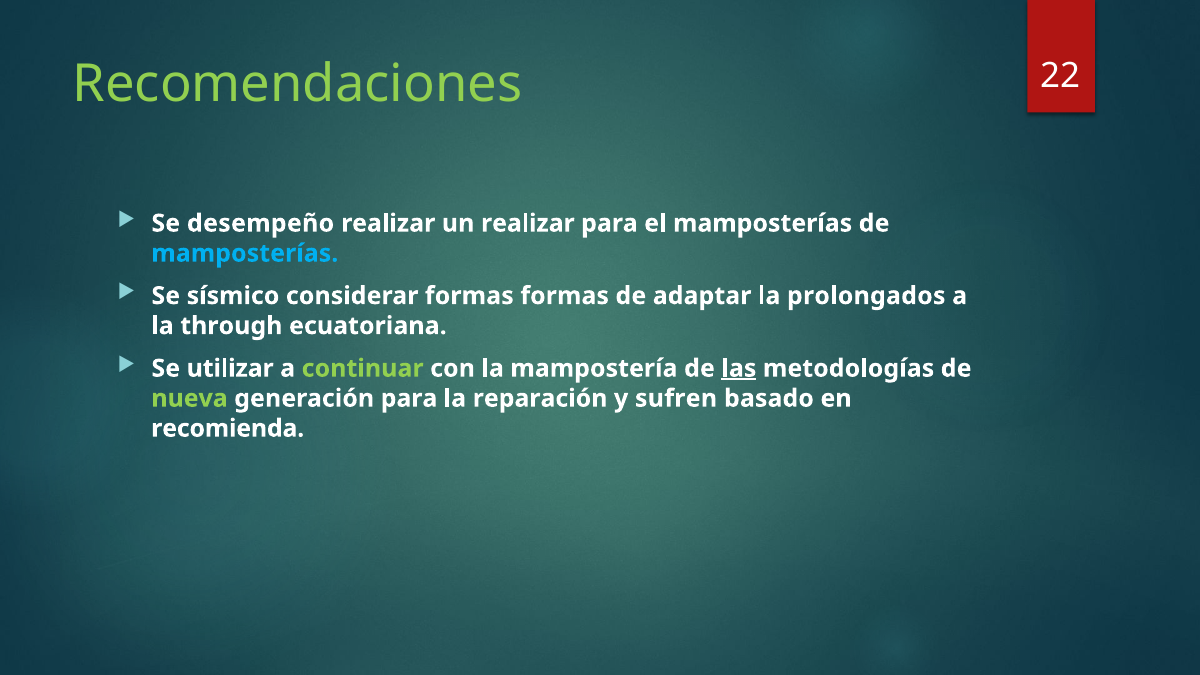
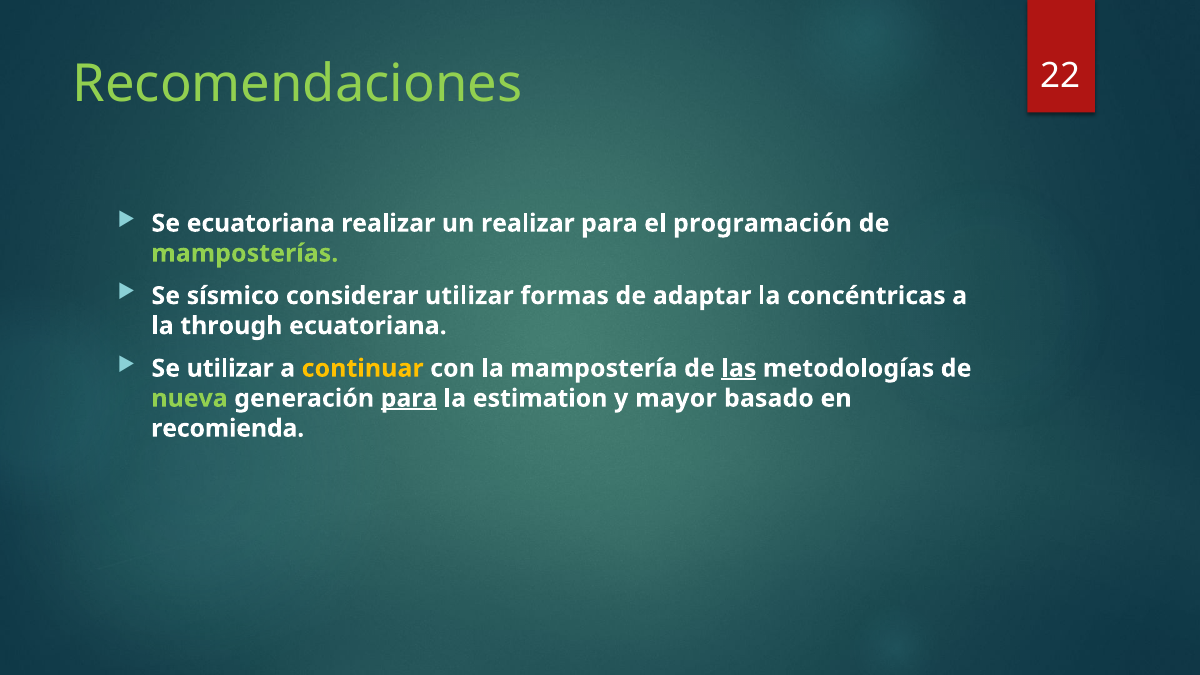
Se desempeño: desempeño -> ecuatoriana
el mamposterías: mamposterías -> programación
mamposterías at (245, 253) colour: light blue -> light green
considerar formas: formas -> utilizar
prolongados: prolongados -> concéntricas
continuar colour: light green -> yellow
para at (409, 398) underline: none -> present
reparación: reparación -> estimation
sufren: sufren -> mayor
